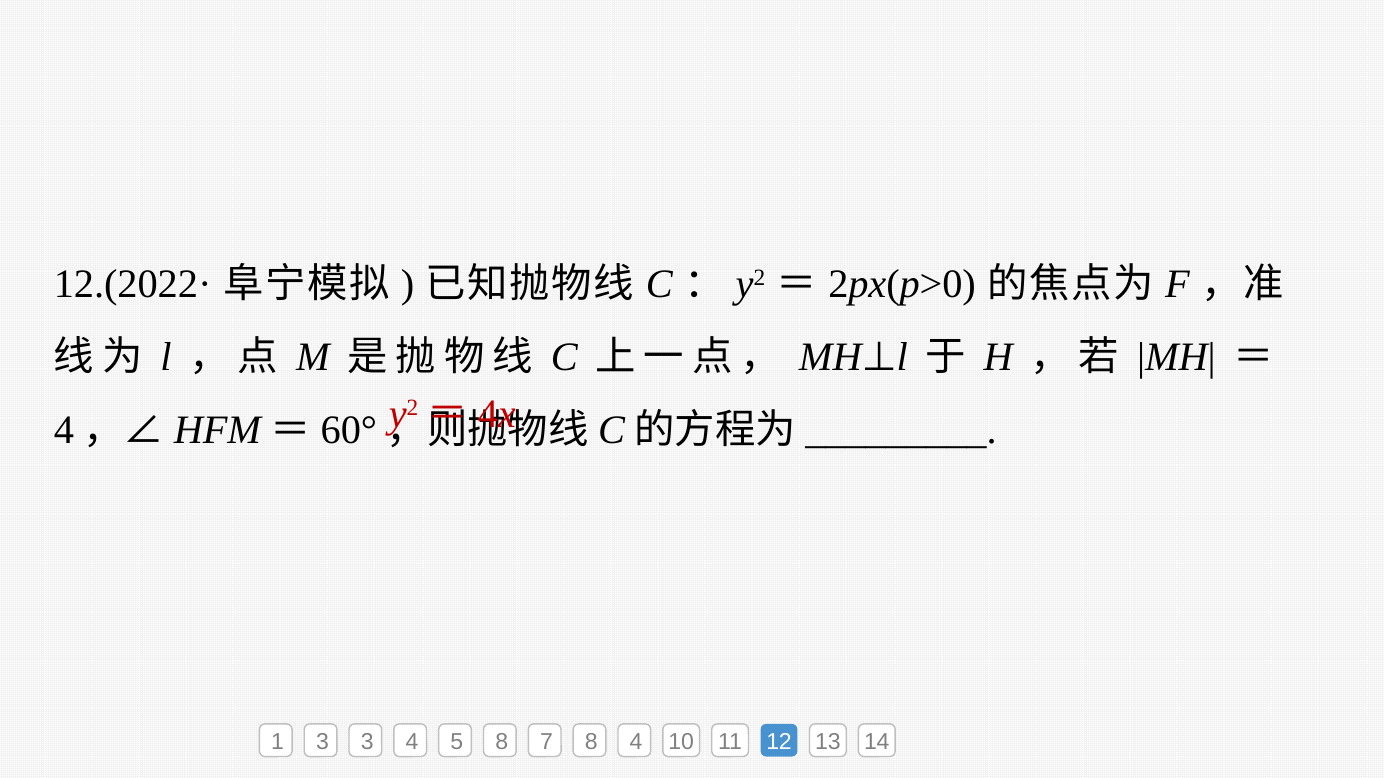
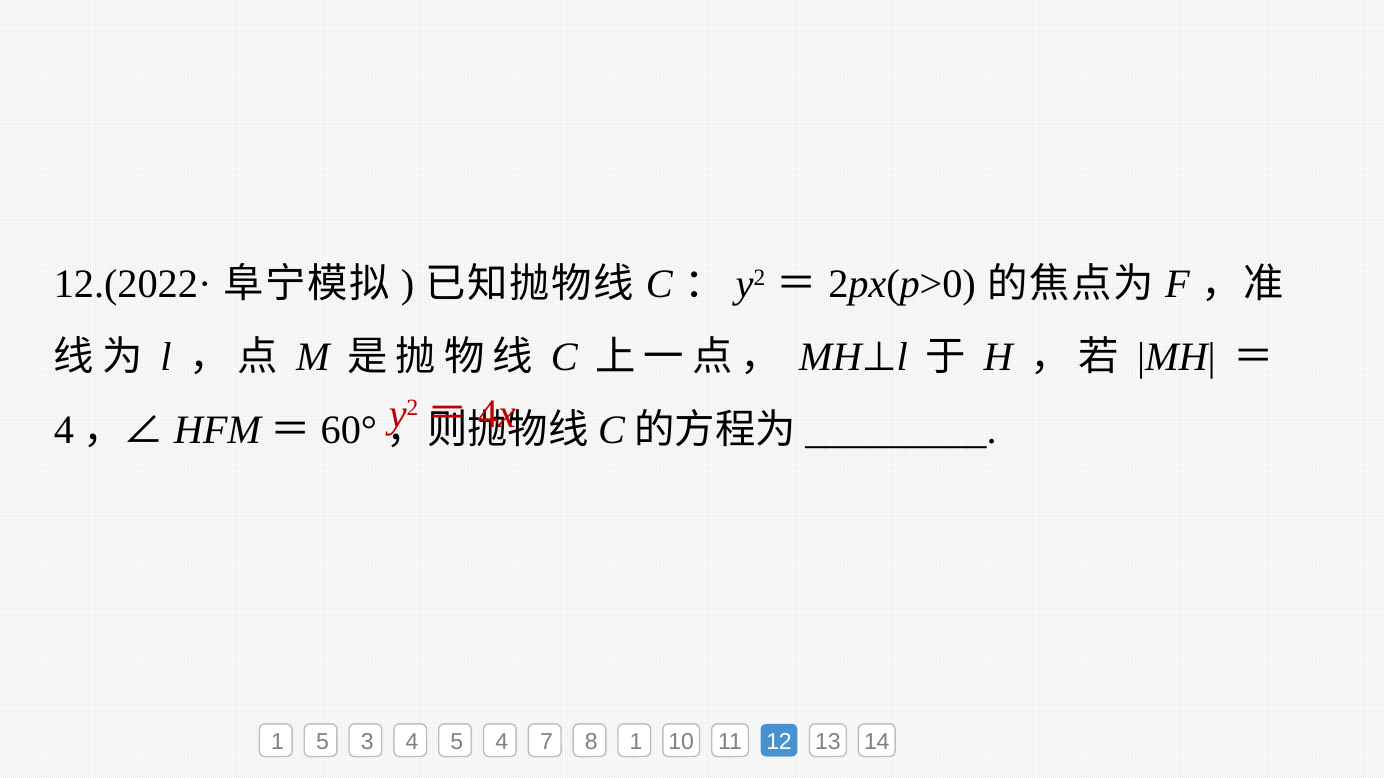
1 3: 3 -> 5
5 8: 8 -> 4
8 4: 4 -> 1
